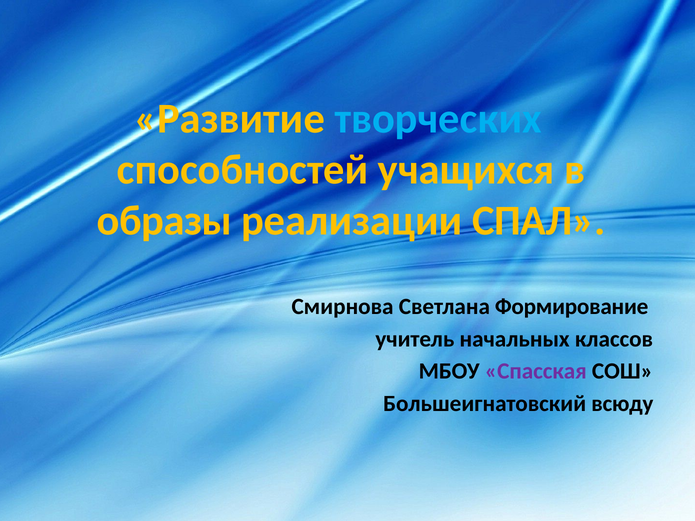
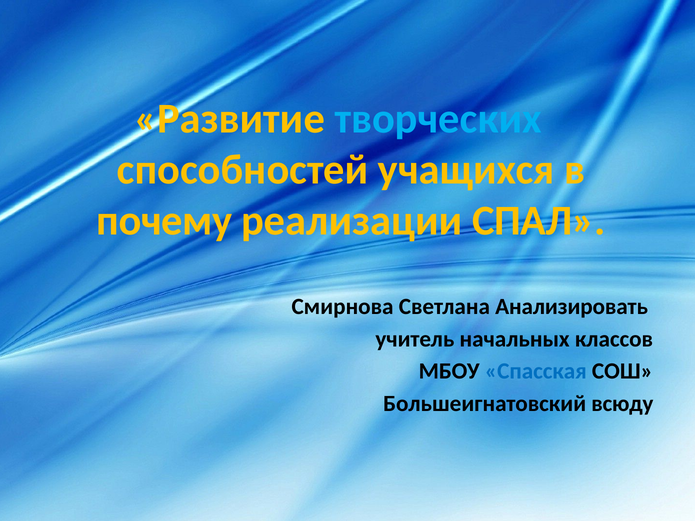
образы: образы -> почему
Формирование: Формирование -> Анализировать
Спасская colour: purple -> blue
